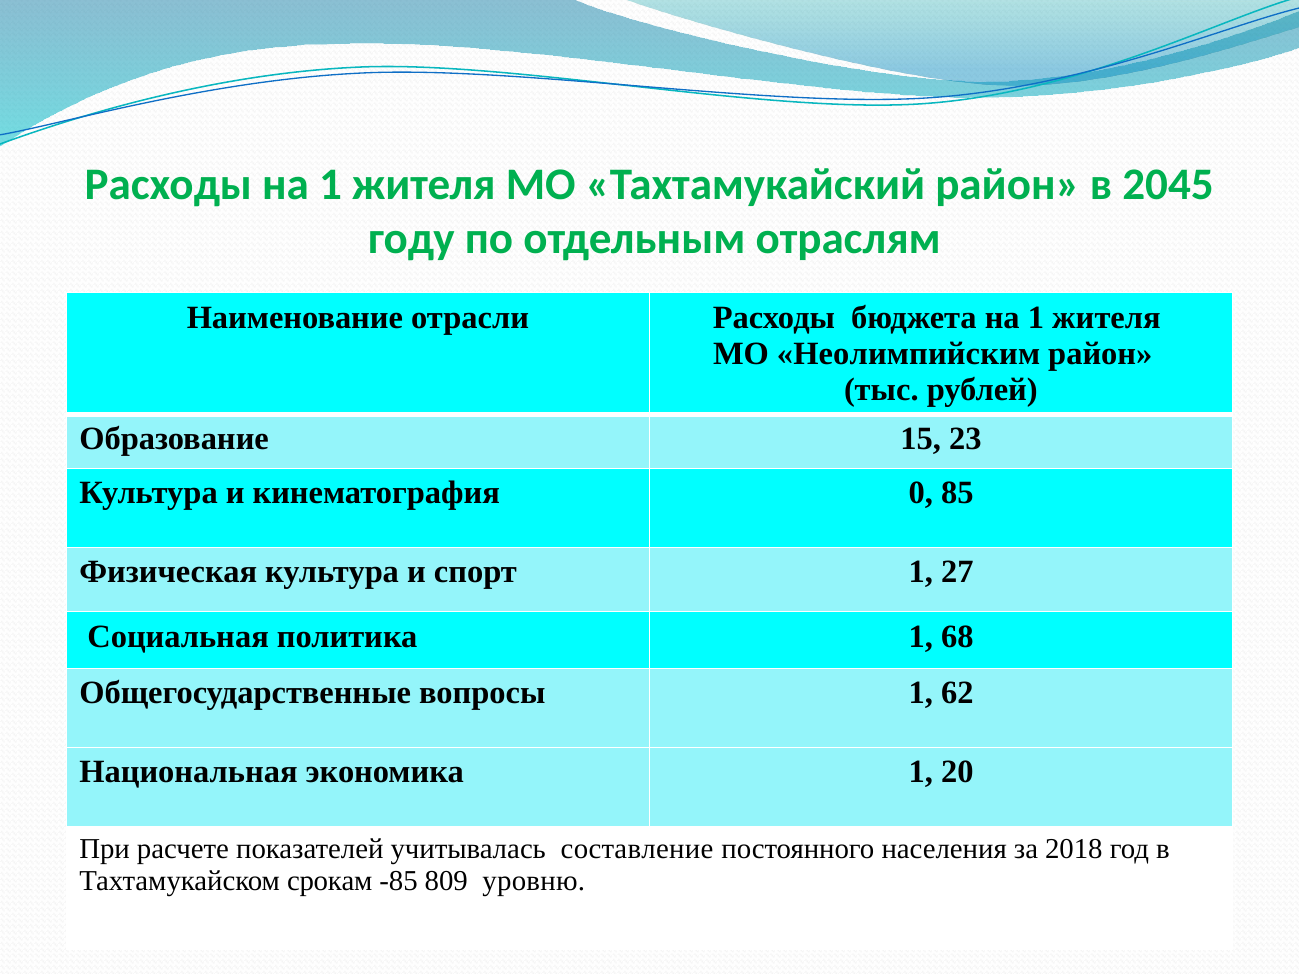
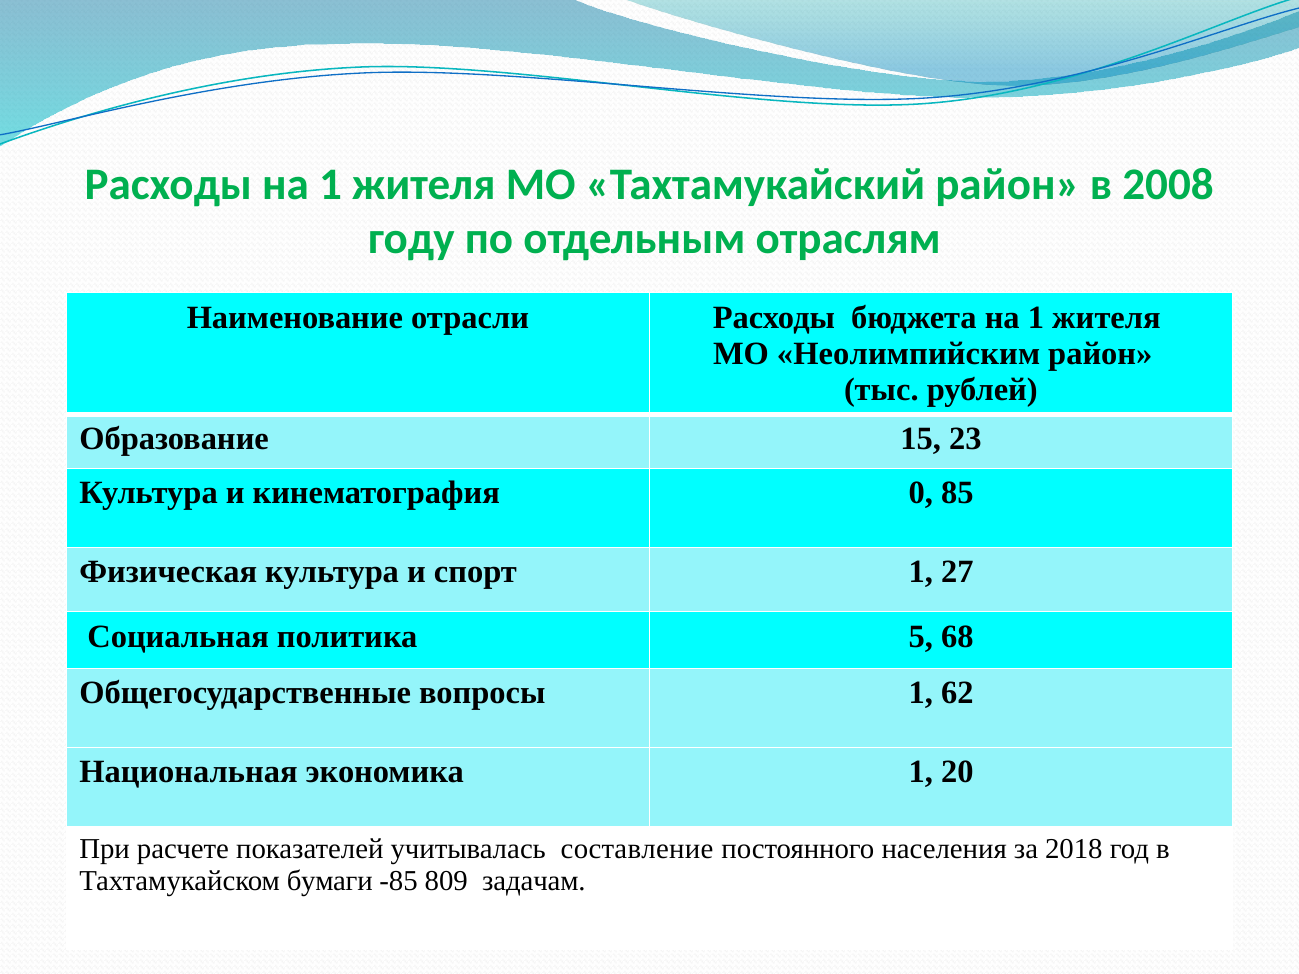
2045: 2045 -> 2008
политика 1: 1 -> 5
срокам: срокам -> бумаги
уровню: уровню -> задачам
